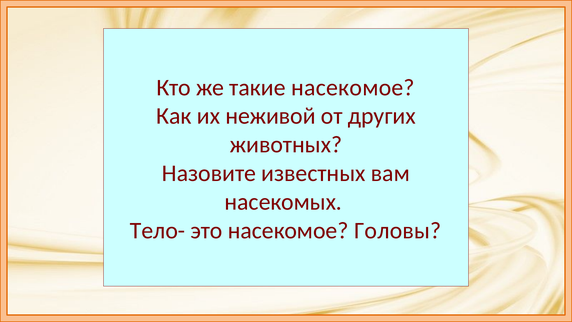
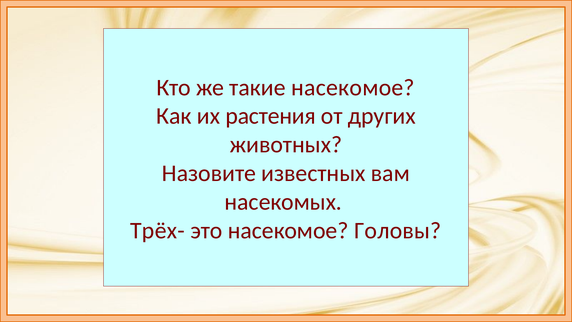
неживой: неживой -> растения
Тело-: Тело- -> Трёх-
